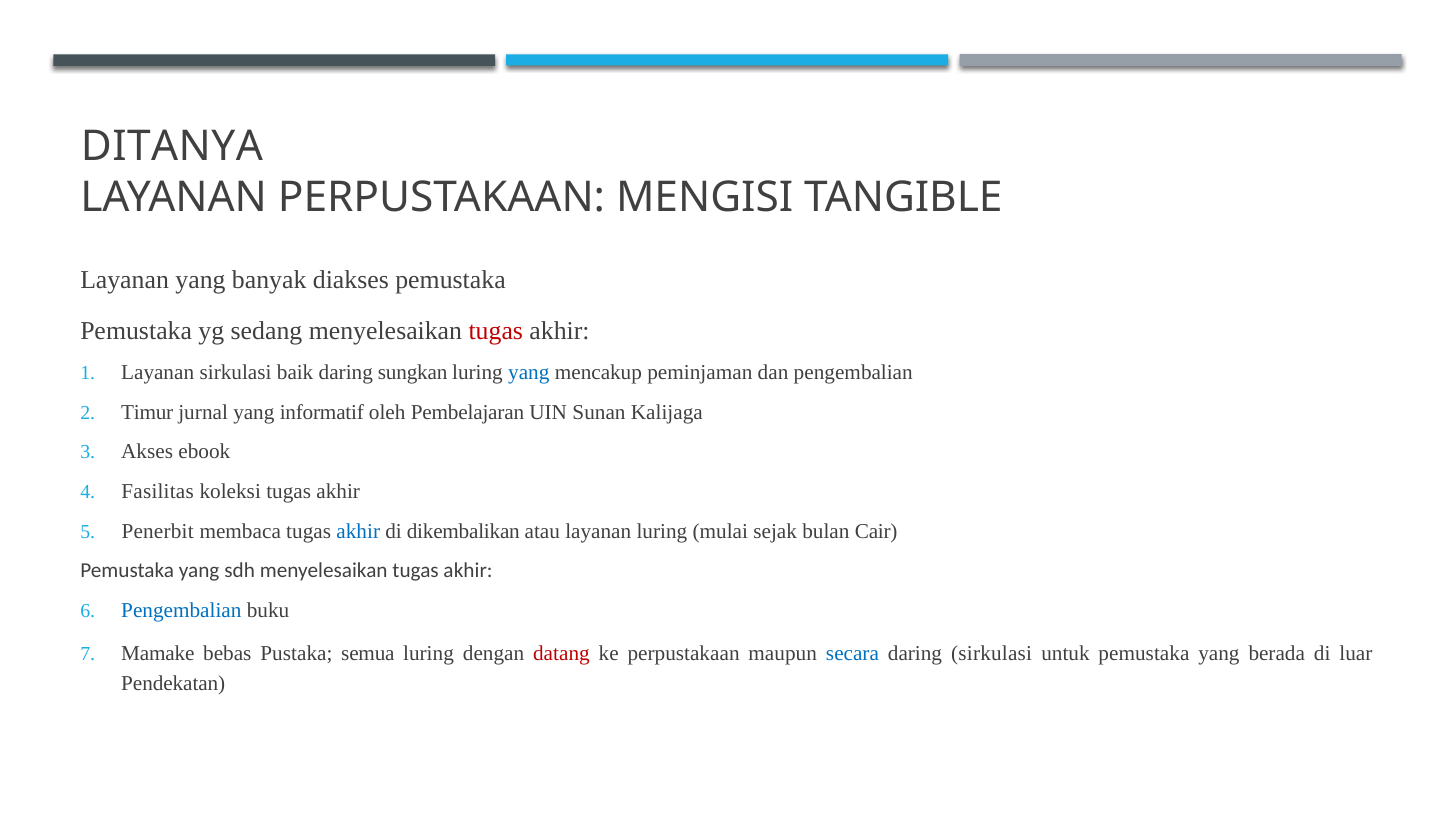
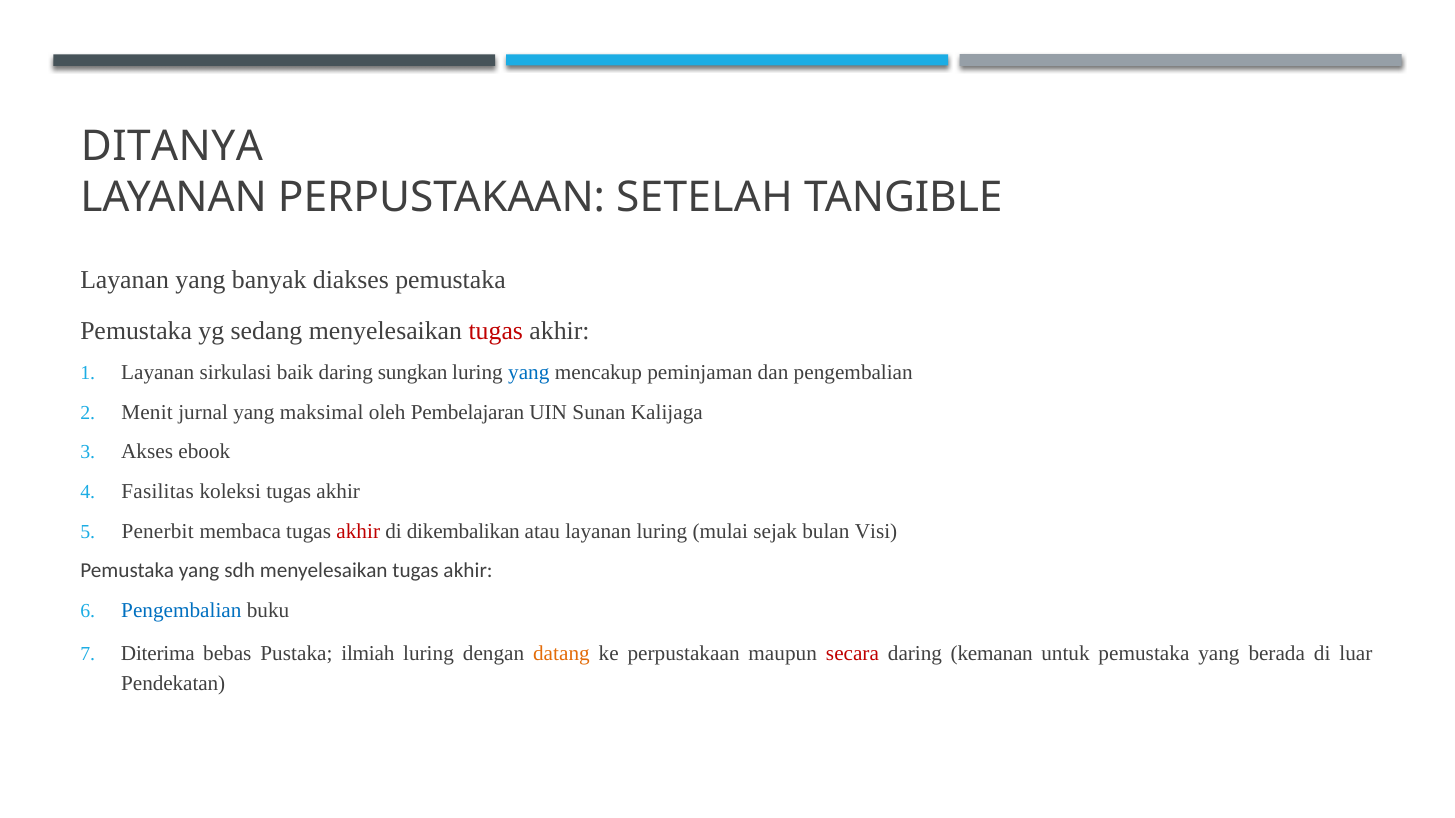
MENGISI: MENGISI -> SETELAH
Timur: Timur -> Menit
informatif: informatif -> maksimal
akhir at (358, 531) colour: blue -> red
Cair: Cair -> Visi
Mamake: Mamake -> Diterima
semua: semua -> ilmiah
datang colour: red -> orange
secara colour: blue -> red
daring sirkulasi: sirkulasi -> kemanan
